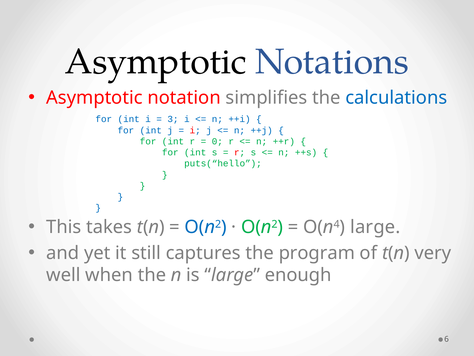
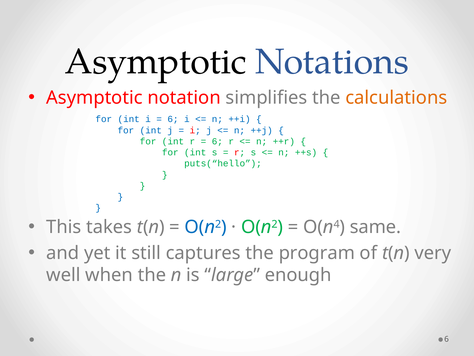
calculations colour: blue -> orange
3 at (173, 119): 3 -> 6
0 at (217, 141): 0 -> 6
O(n4 large: large -> same
